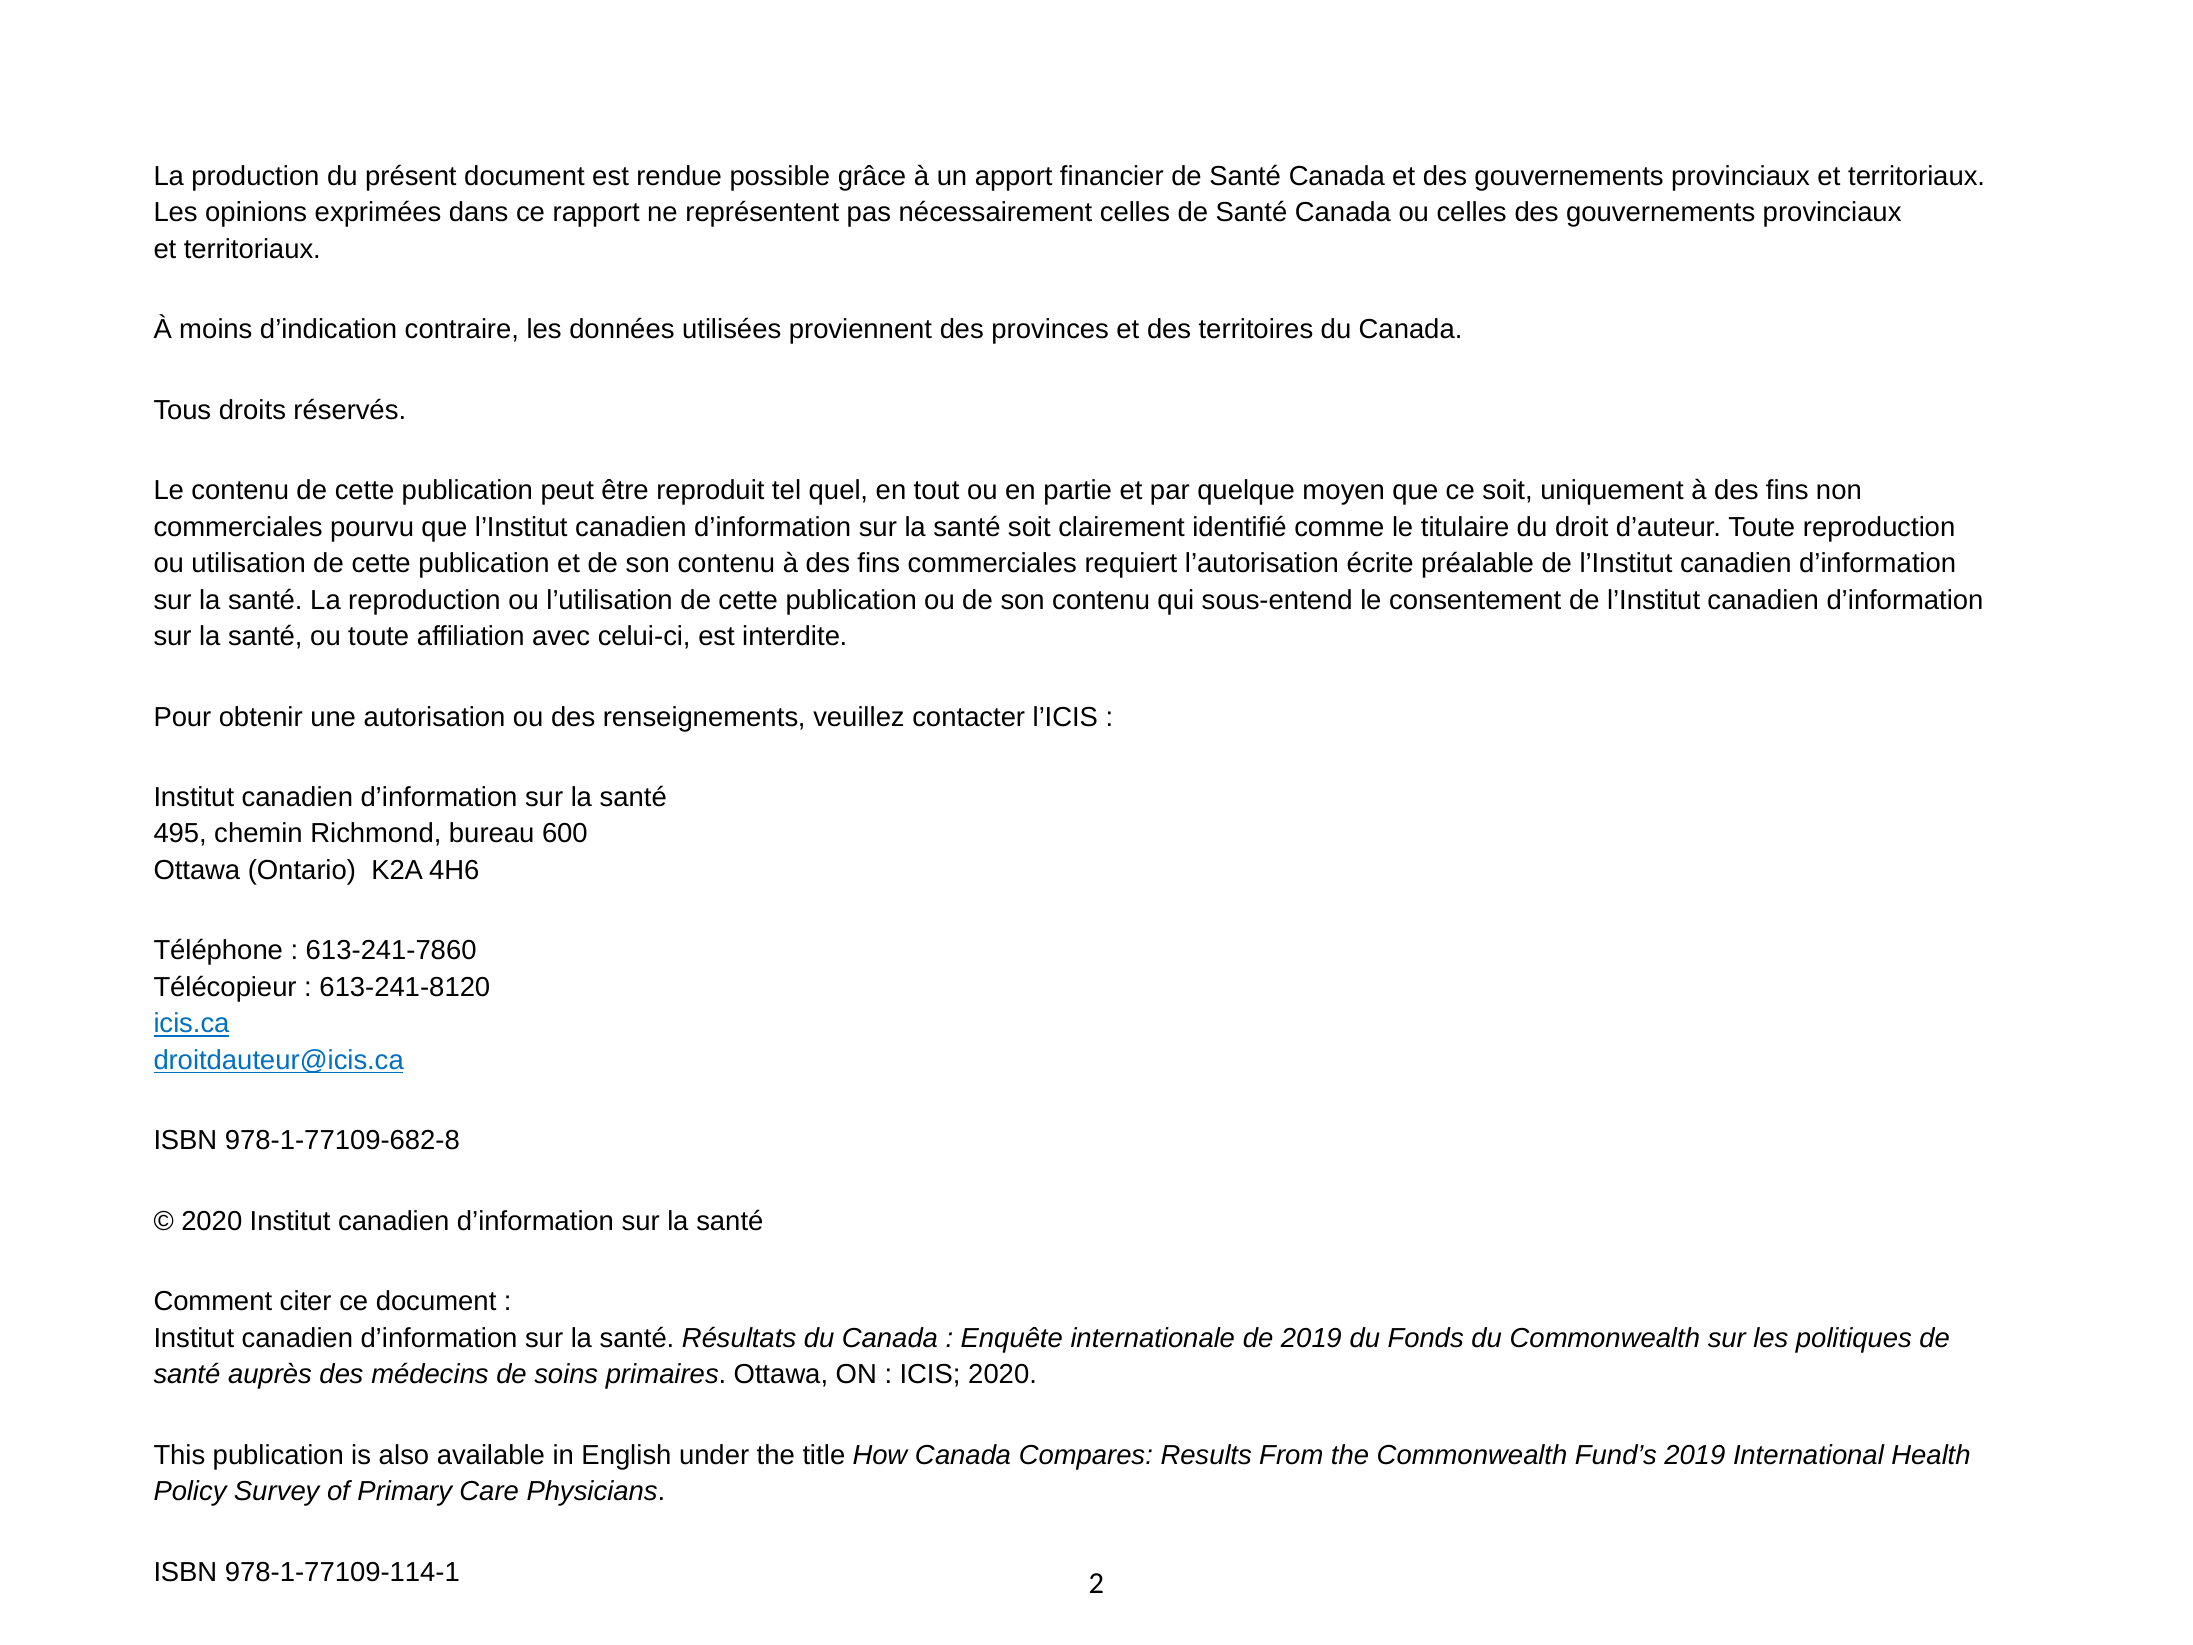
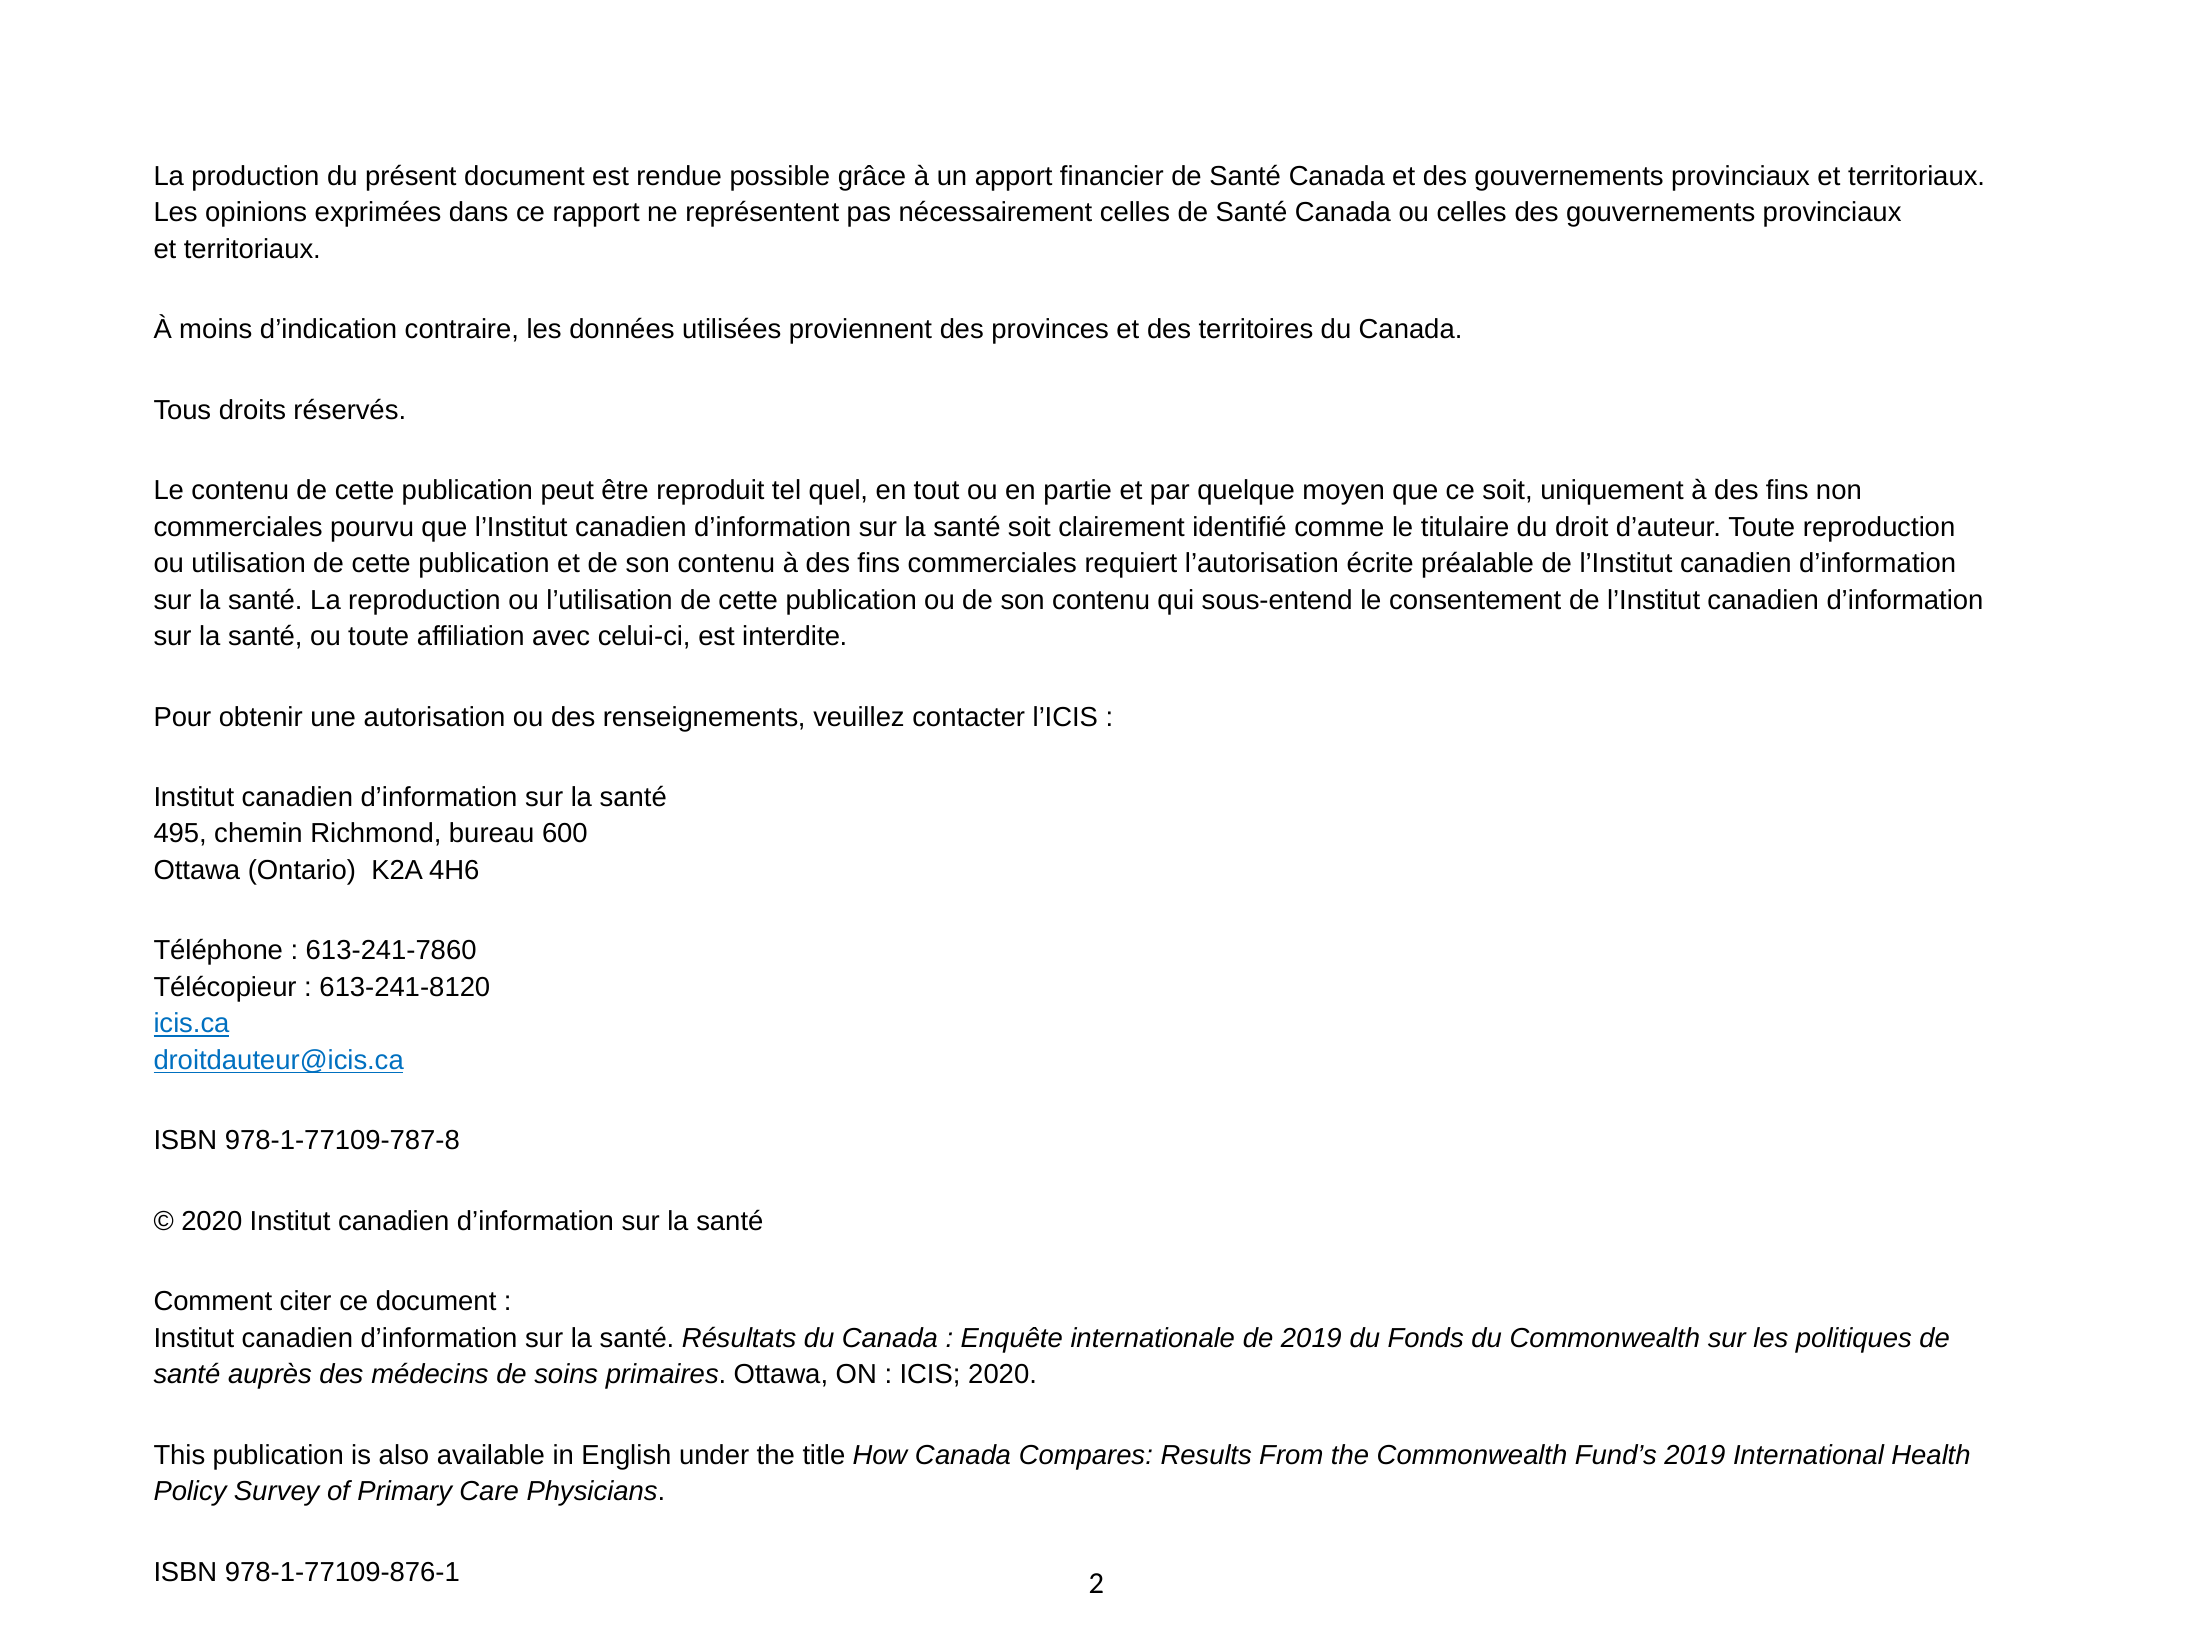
978-1-77109-682-8: 978-1-77109-682-8 -> 978-1-77109-787-8
978-1-77109-114-1: 978-1-77109-114-1 -> 978-1-77109-876-1
